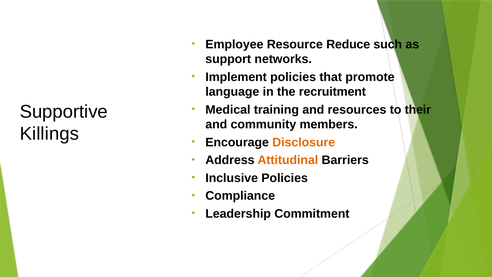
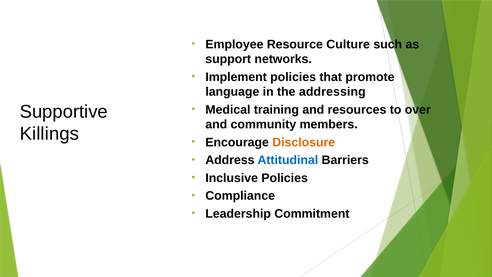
Reduce: Reduce -> Culture
recruitment: recruitment -> addressing
their: their -> over
Attitudinal colour: orange -> blue
